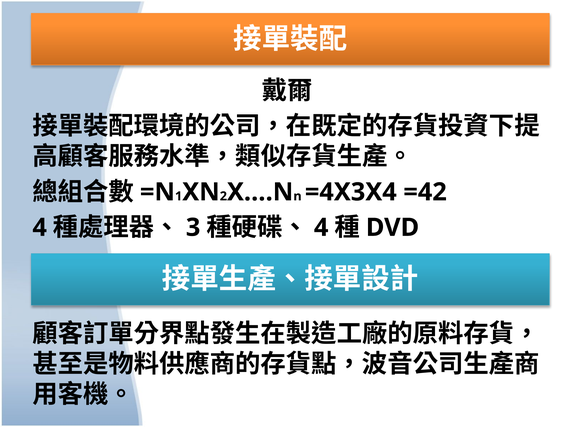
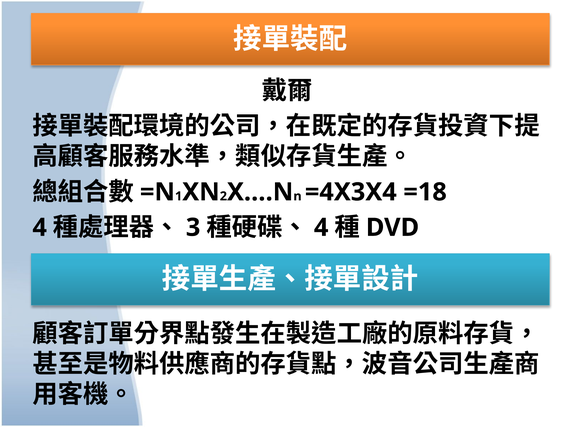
=42: =42 -> =18
